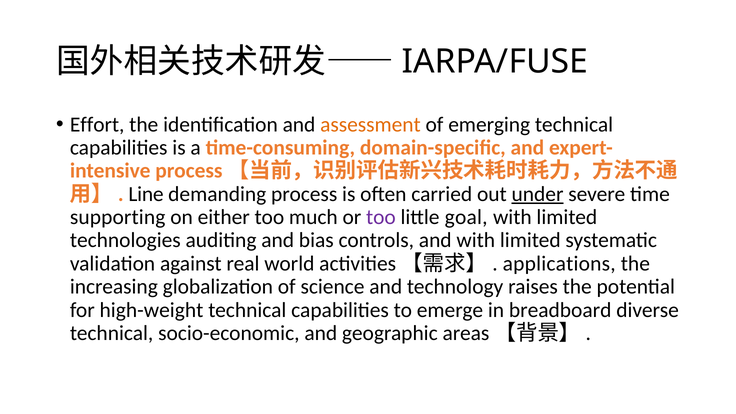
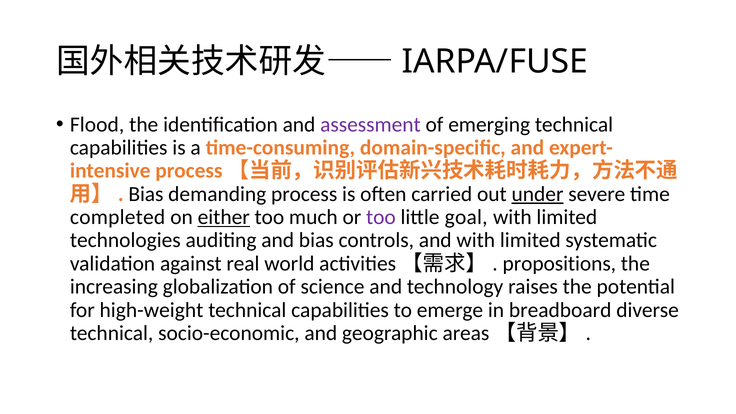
Effort: Effort -> Flood
assessment colour: orange -> purple
Line at (146, 194): Line -> Bias
supporting: supporting -> completed
either underline: none -> present
applications: applications -> propositions
